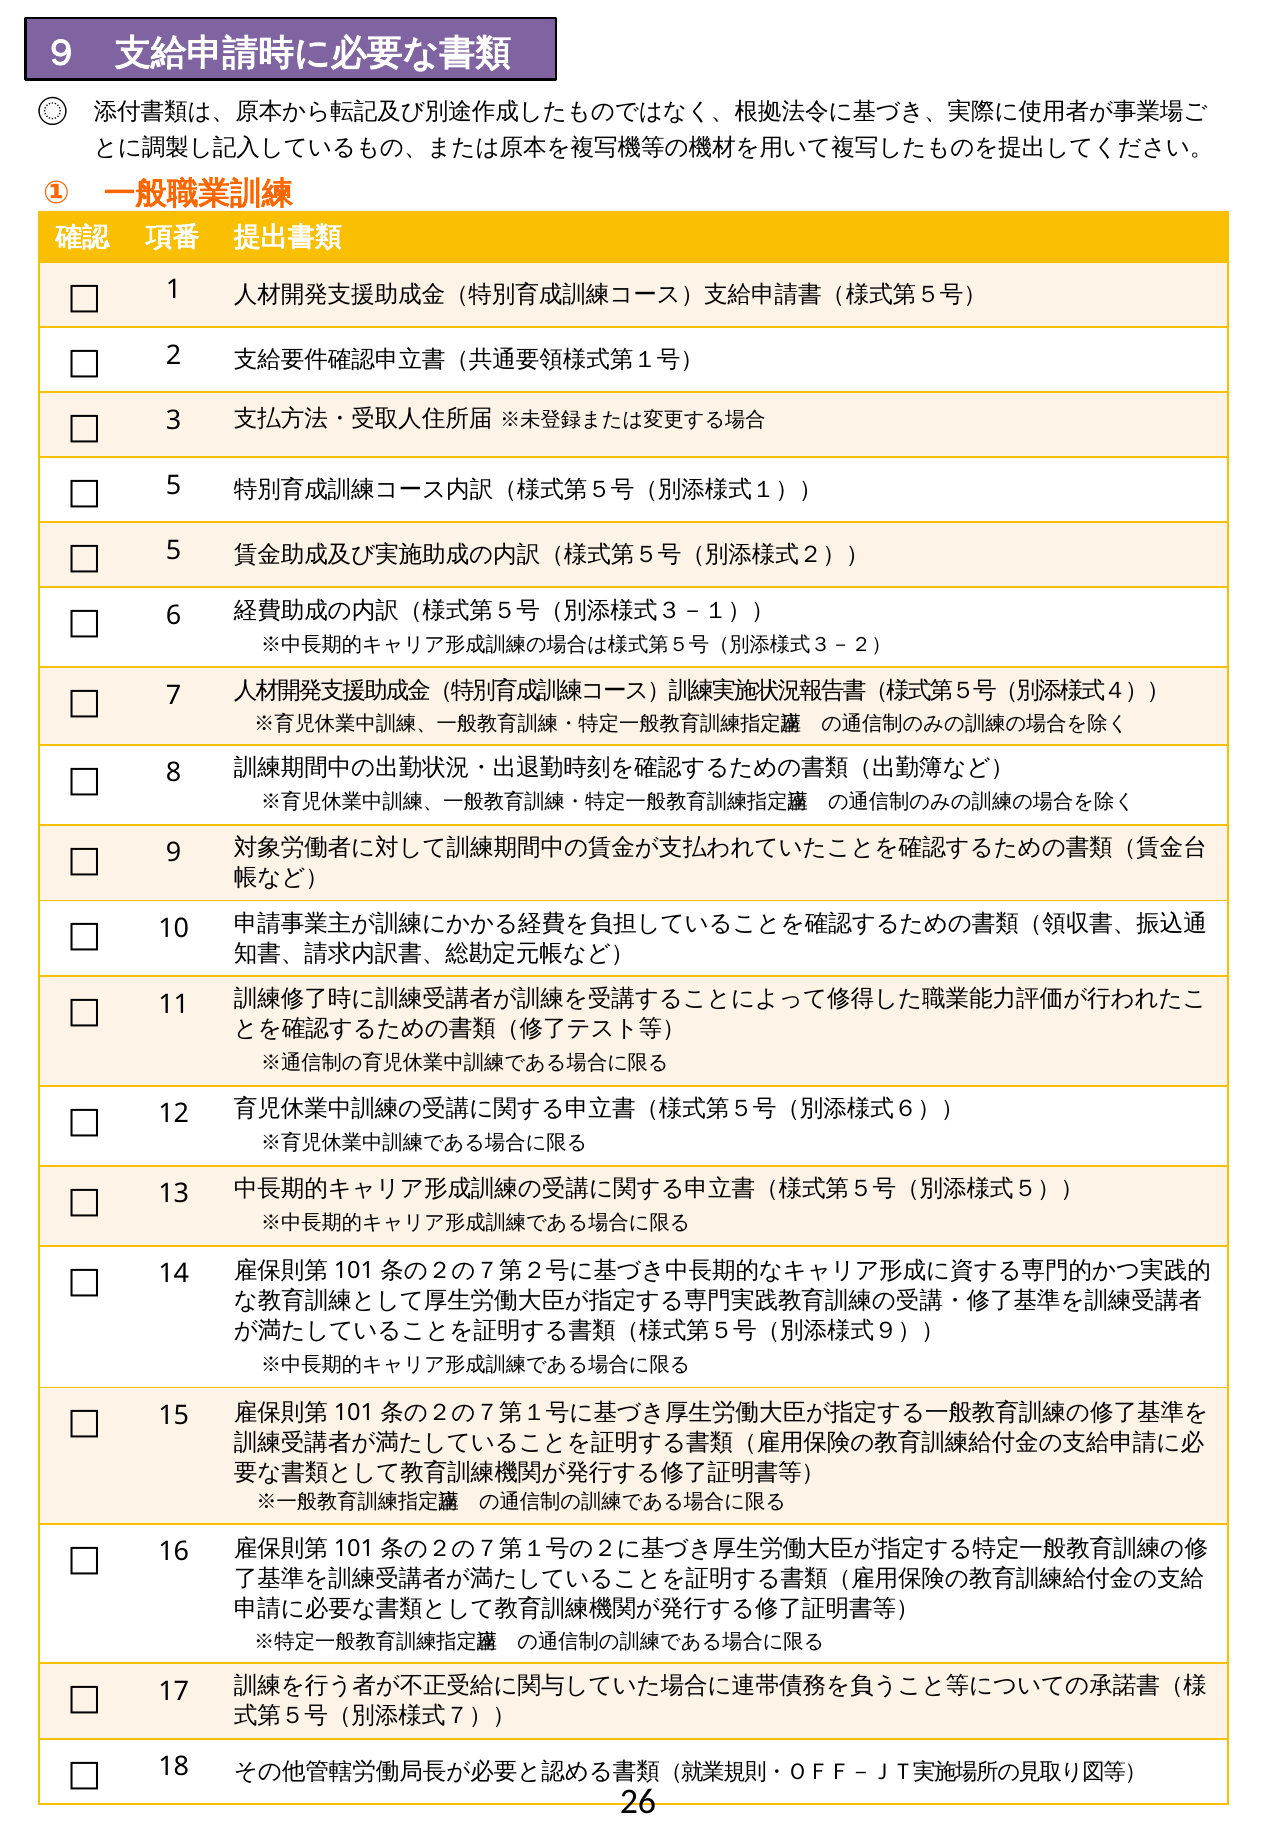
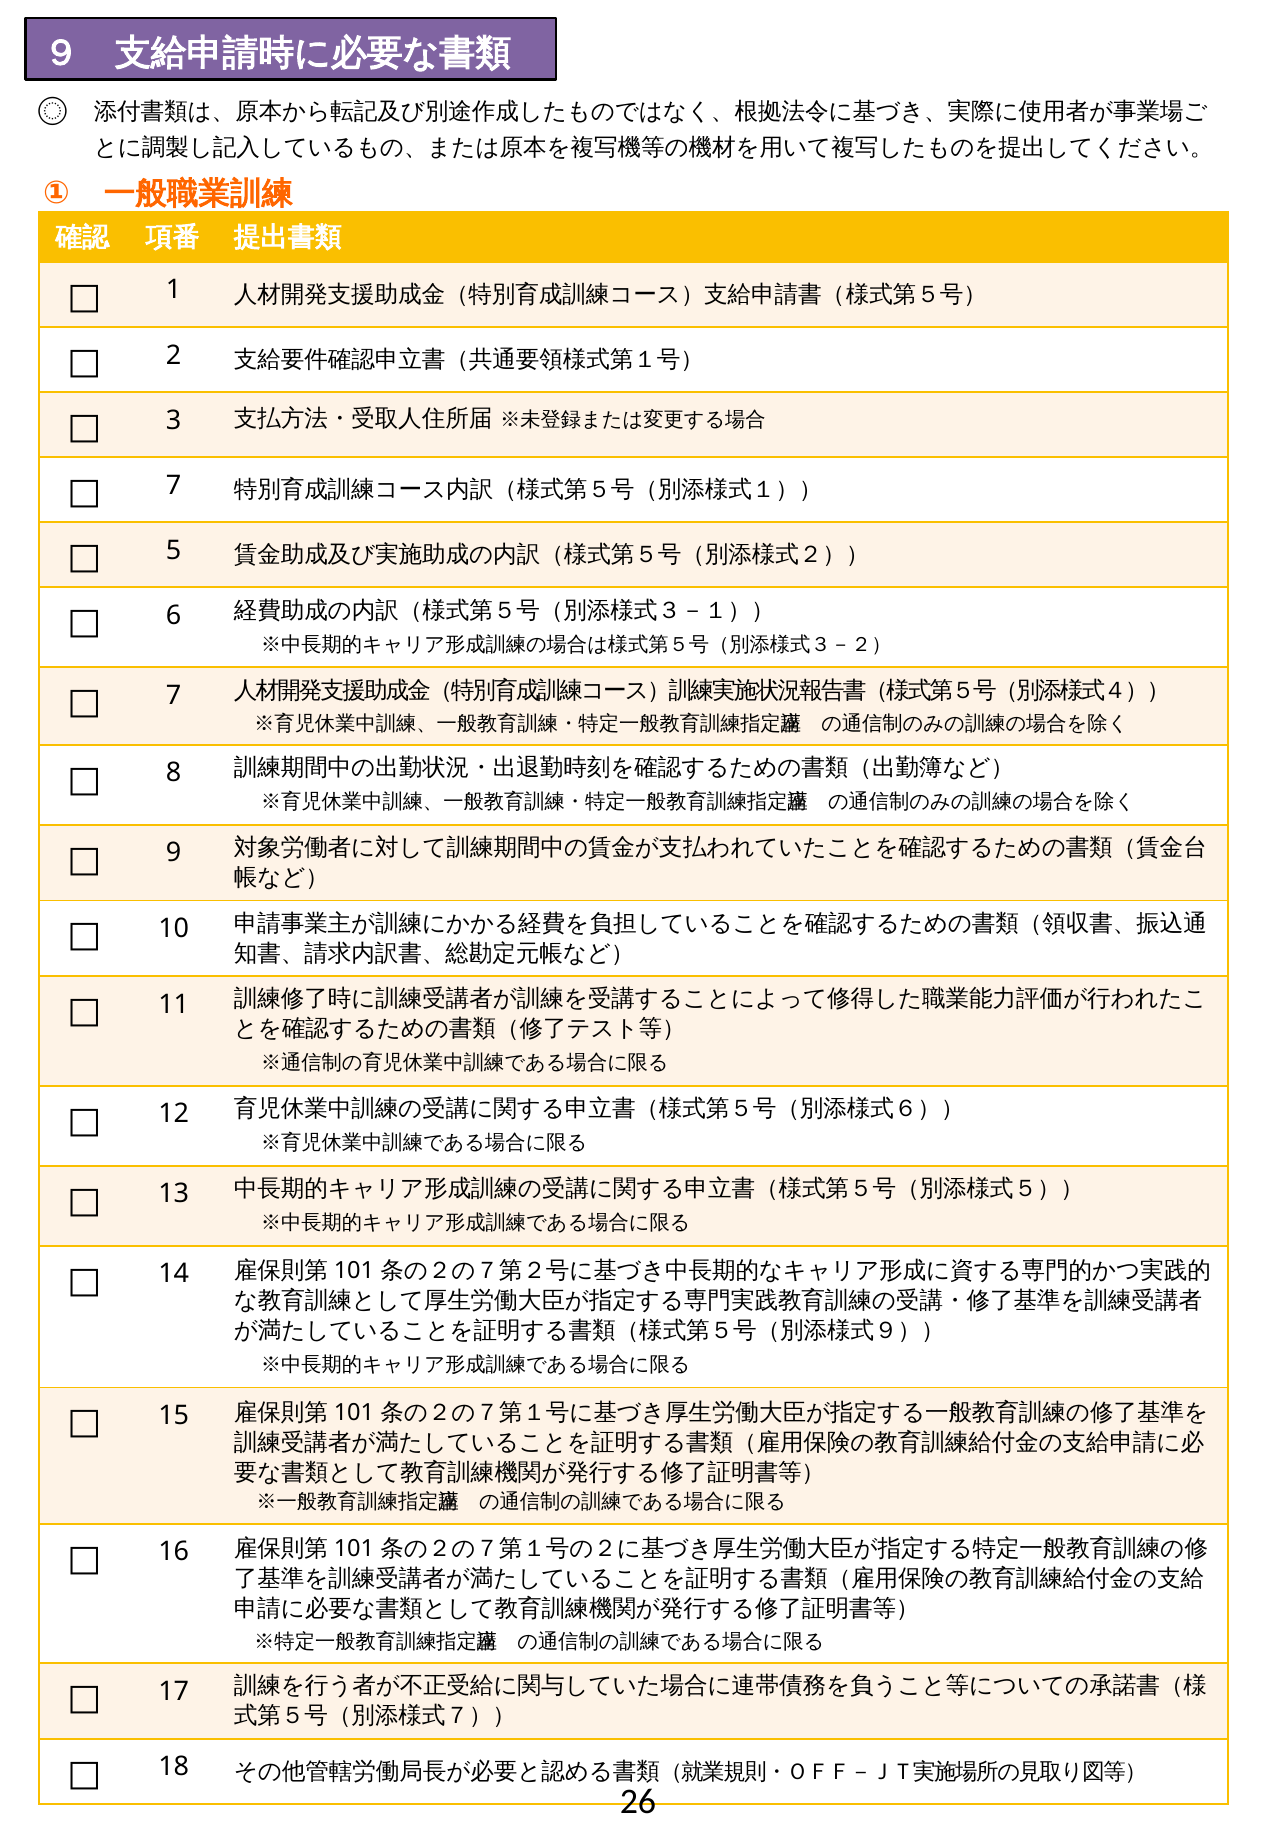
5 at (174, 486): 5 -> 7
